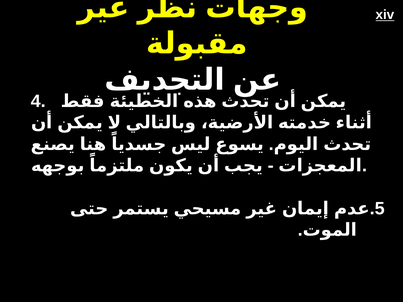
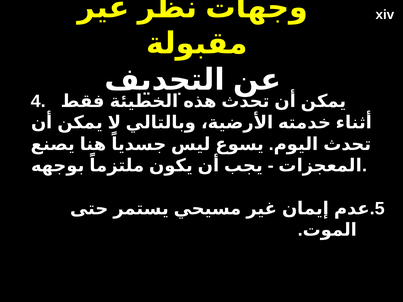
xiv underline: present -> none
